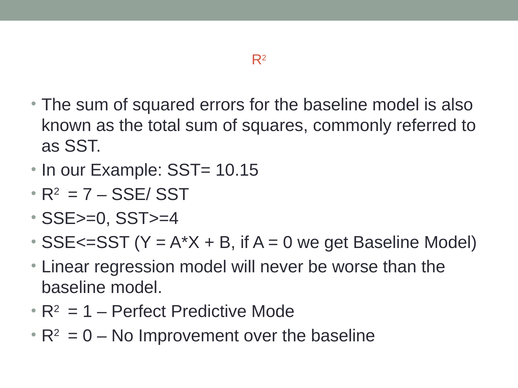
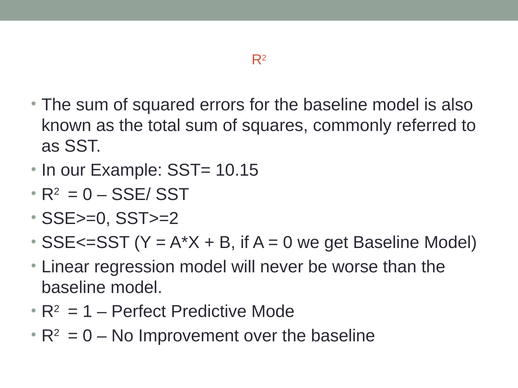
7 at (87, 195): 7 -> 0
SST>=4: SST>=4 -> SST>=2
